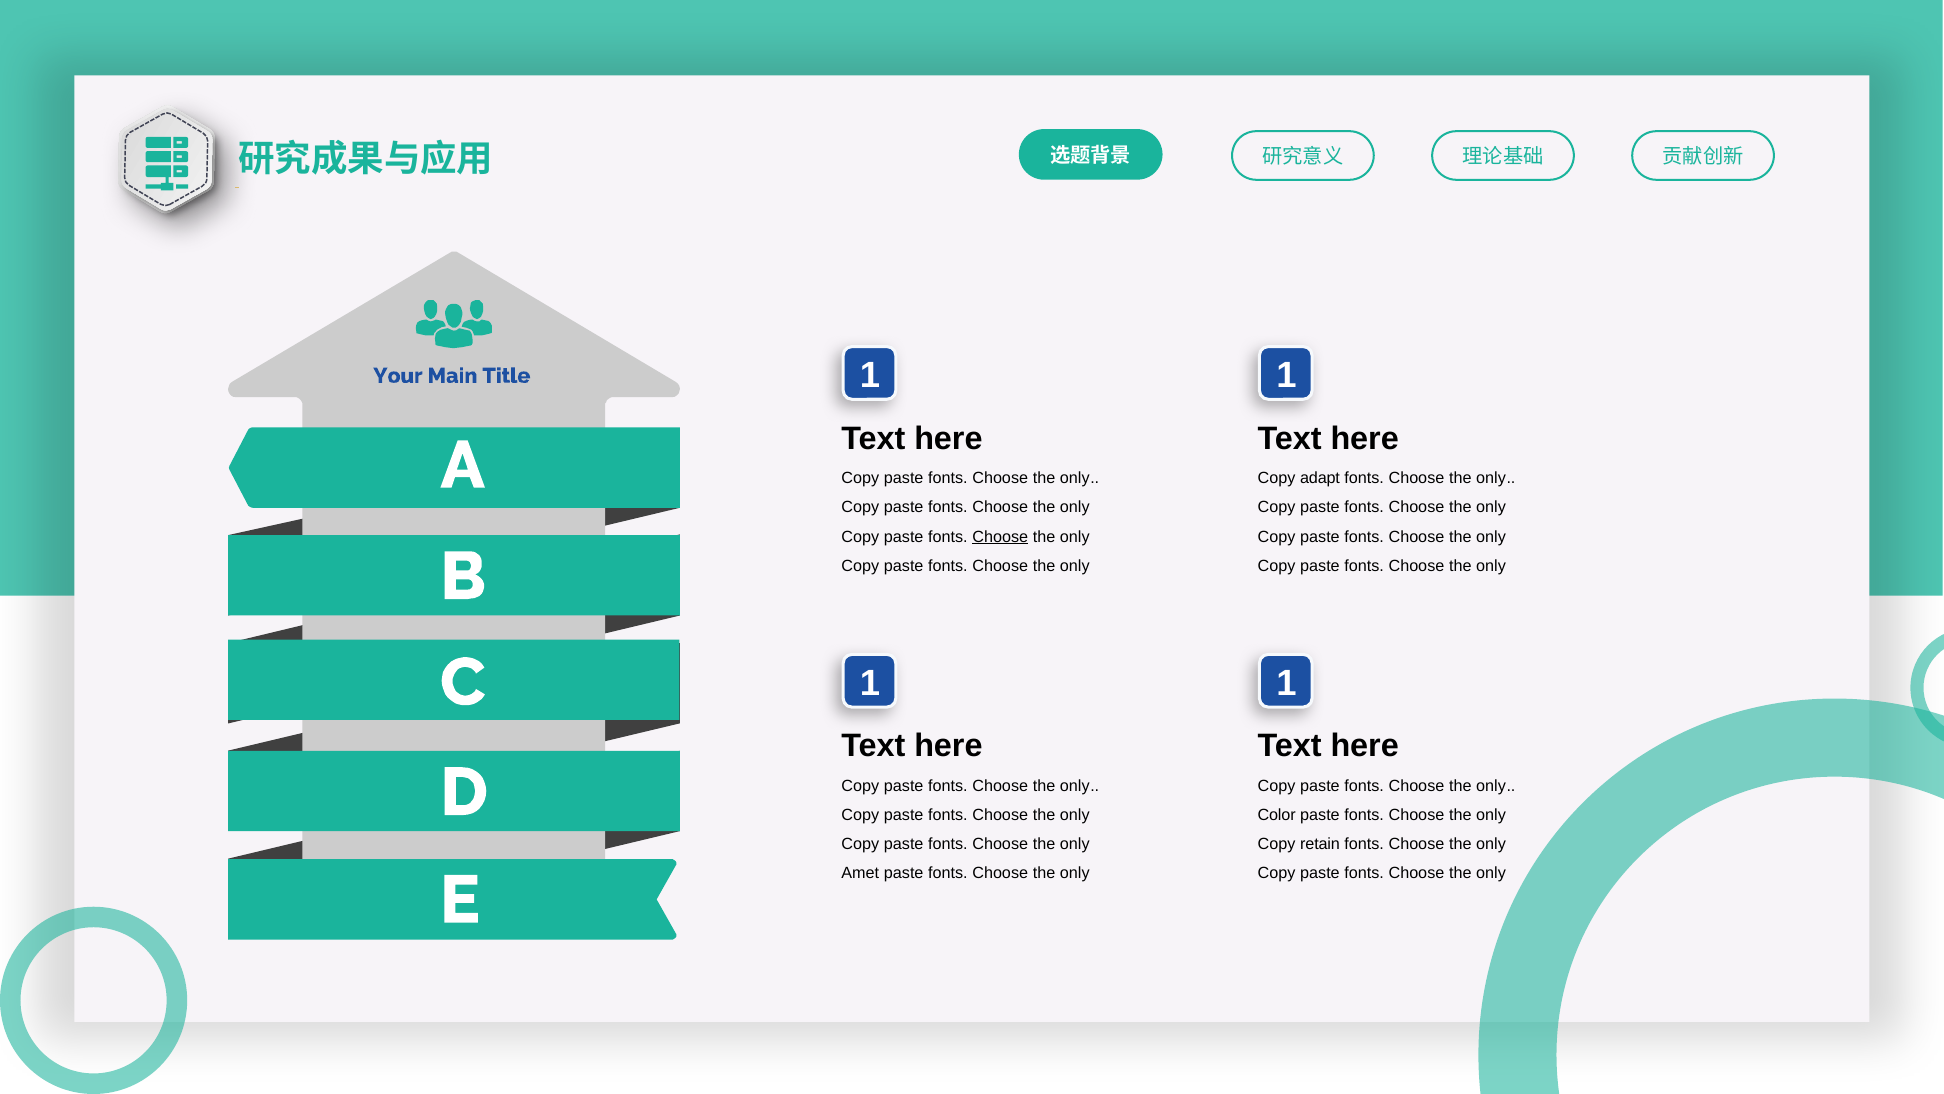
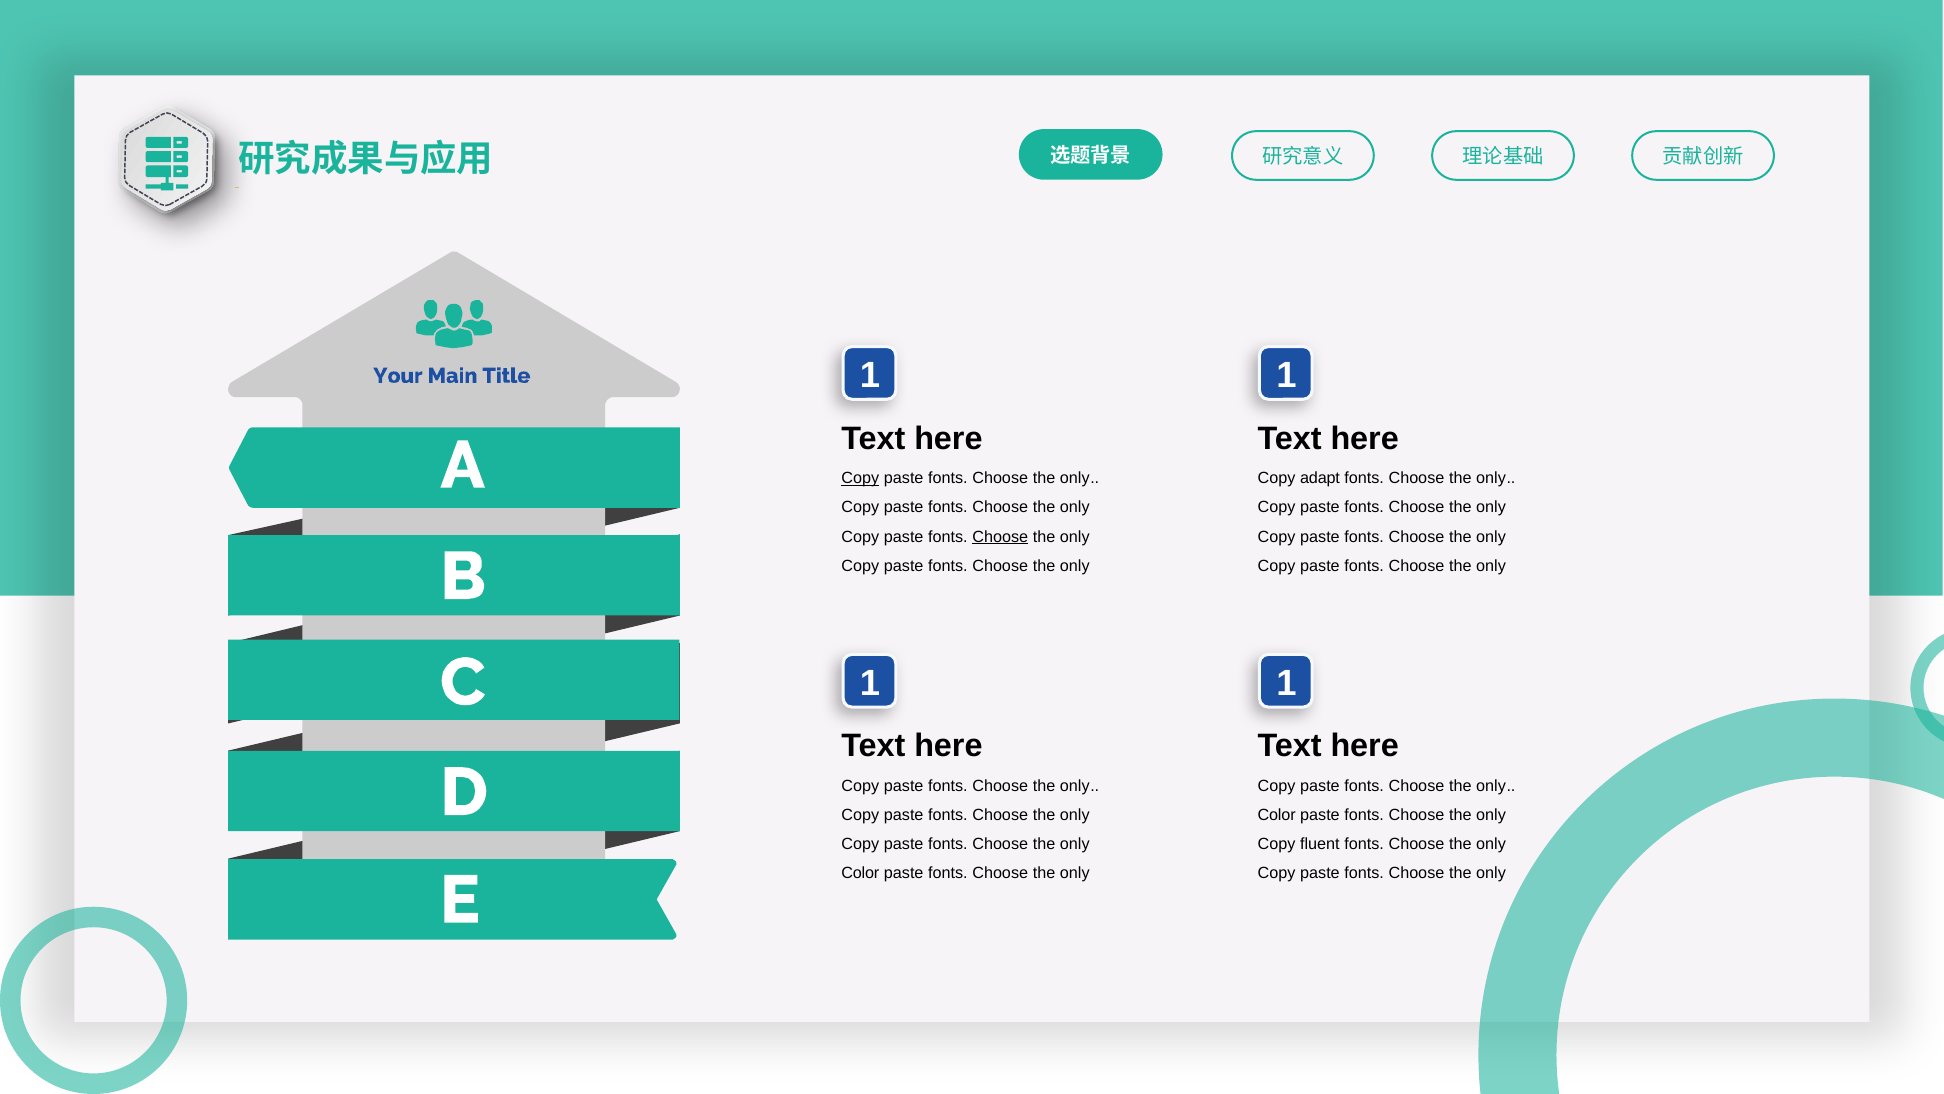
Copy at (860, 478) underline: none -> present
retain: retain -> fluent
Amet at (860, 873): Amet -> Color
